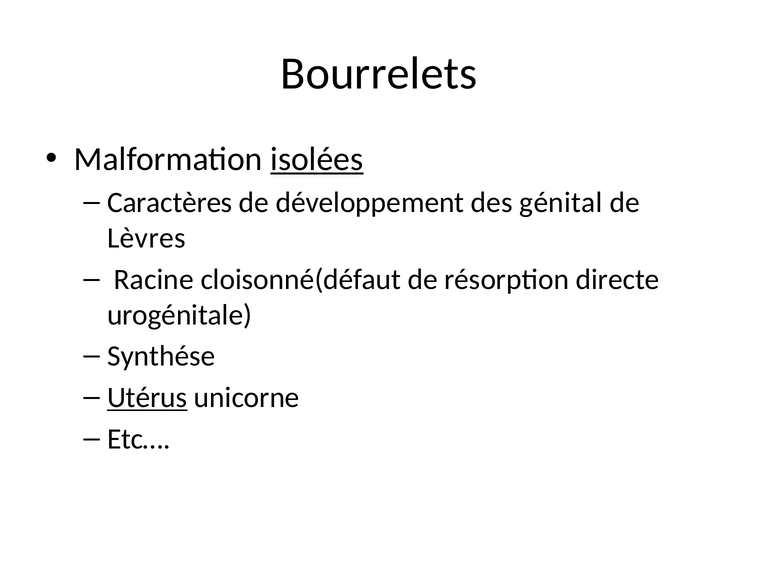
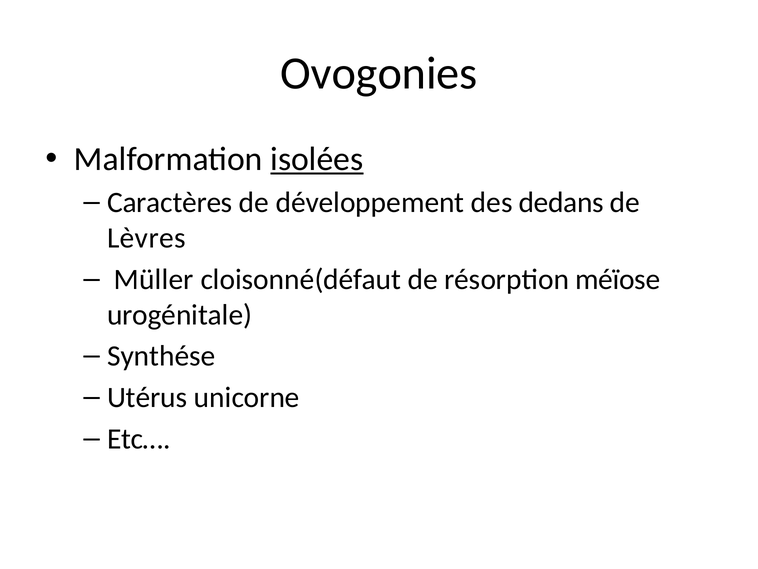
Bourrelets: Bourrelets -> Ovogonies
génital: génital -> dedans
Racine: Racine -> Müller
directe: directe -> méïose
Utérus underline: present -> none
